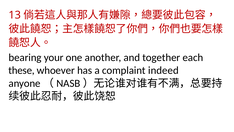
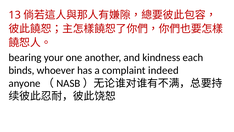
together: together -> kindness
these: these -> binds
